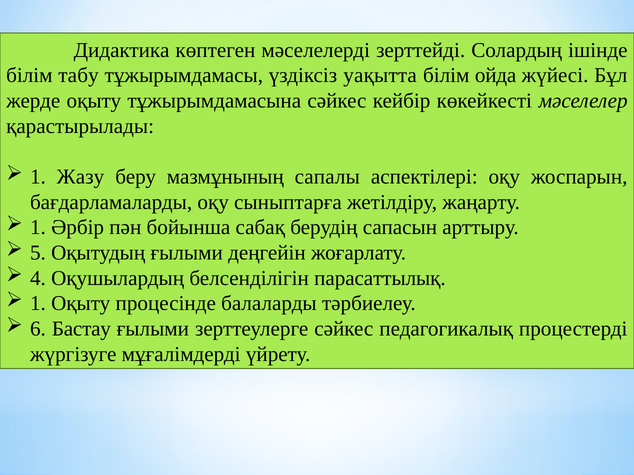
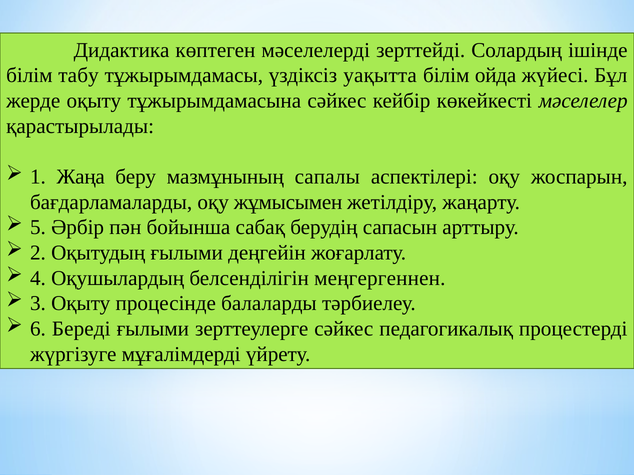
Жазу: Жазу -> Жаңа
сыныптарға: сыныптарға -> жұмысымен
1 at (38, 228): 1 -> 5
5: 5 -> 2
парасаттылық: парасаттылық -> меңгергеннен
1 at (38, 304): 1 -> 3
Бастау: Бастау -> Береді
